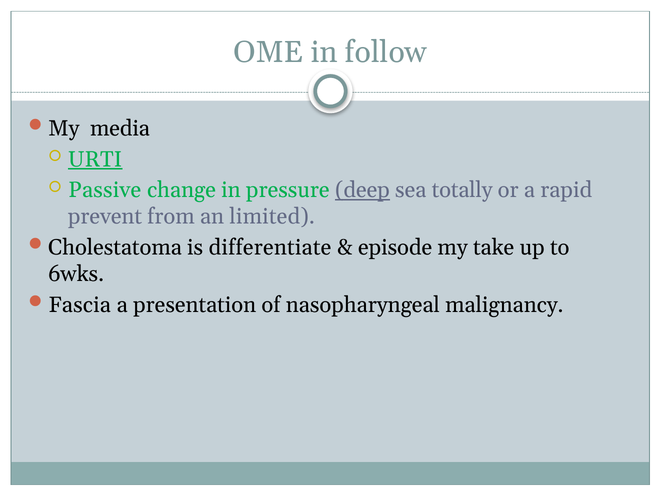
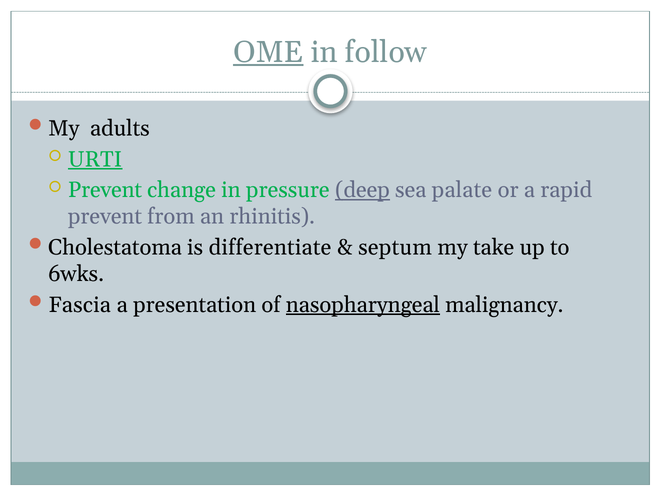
OME underline: none -> present
media: media -> adults
Passive at (105, 190): Passive -> Prevent
totally: totally -> palate
limited: limited -> rhinitis
episode: episode -> septum
nasopharyngeal underline: none -> present
